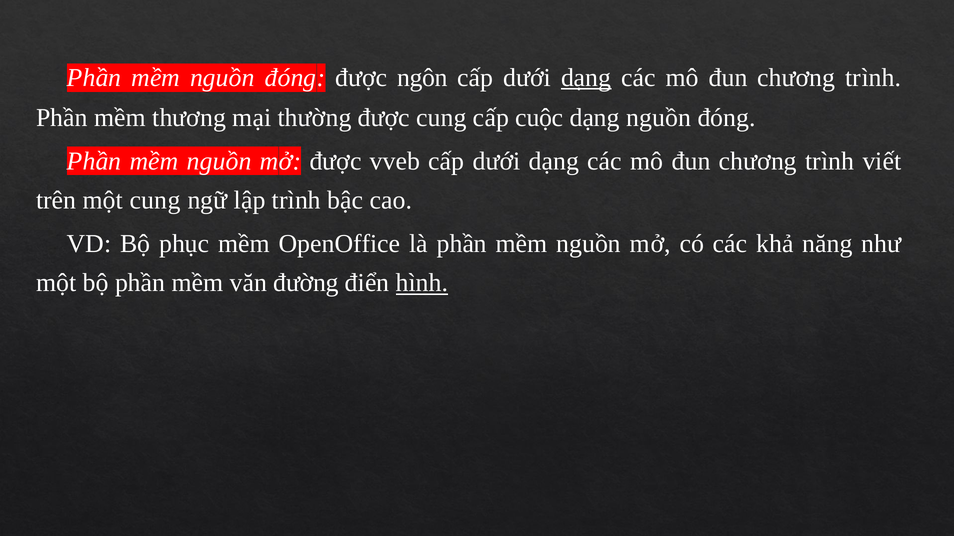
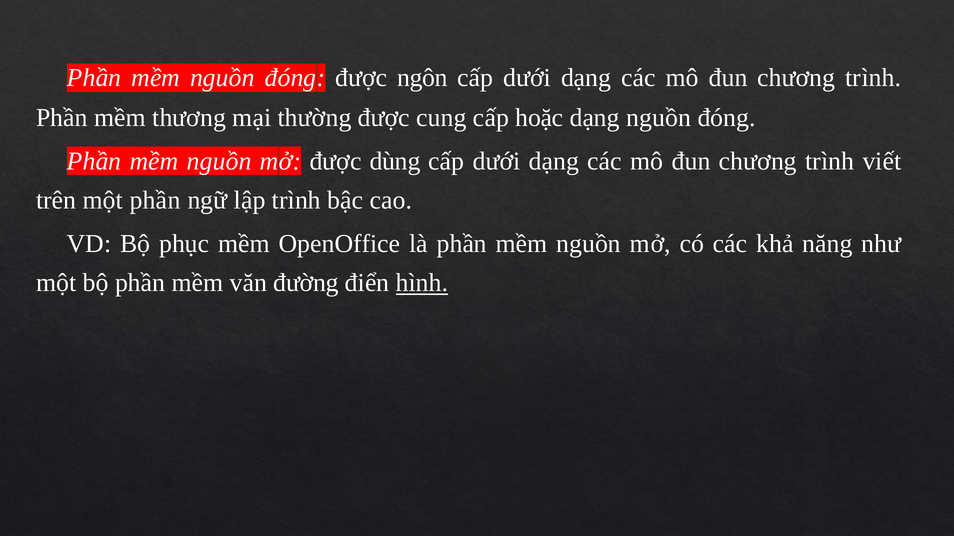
dạng at (586, 78) underline: present -> none
cuộc: cuộc -> hoặc
vveb: vveb -> dùng
một cung: cung -> phần
